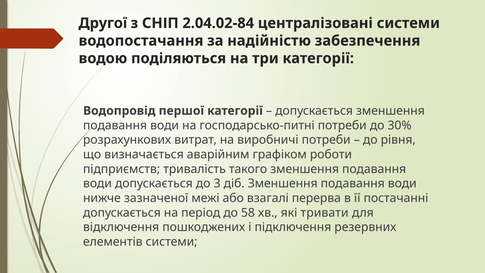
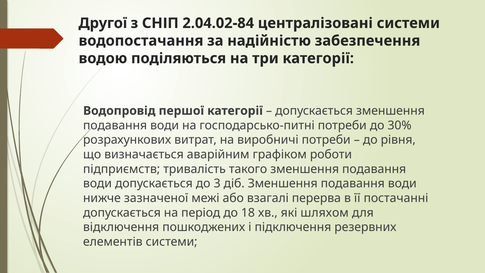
58: 58 -> 18
тривати: тривати -> шляхом
